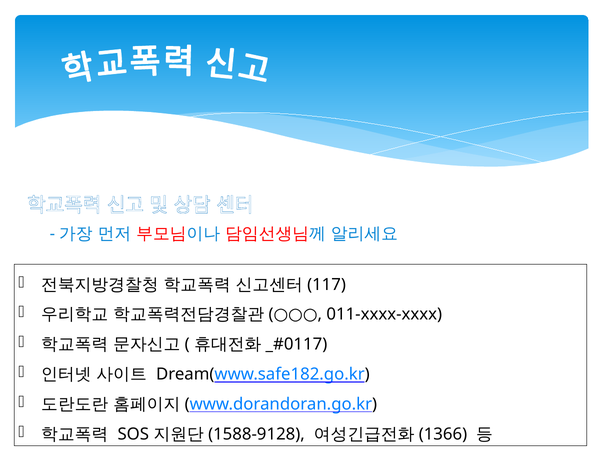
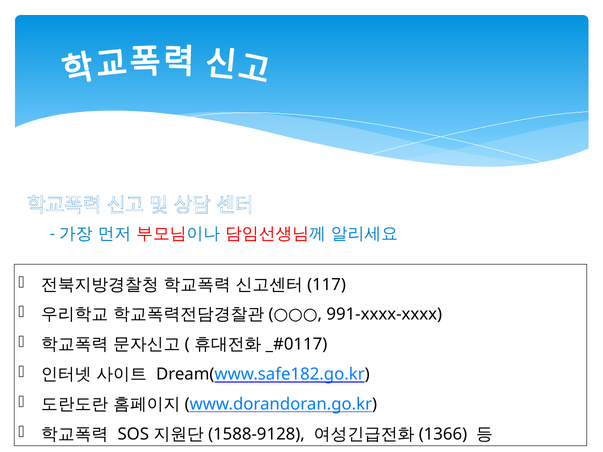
011-xxxx-xxxx: 011-xxxx-xxxx -> 991-xxxx-xxxx
